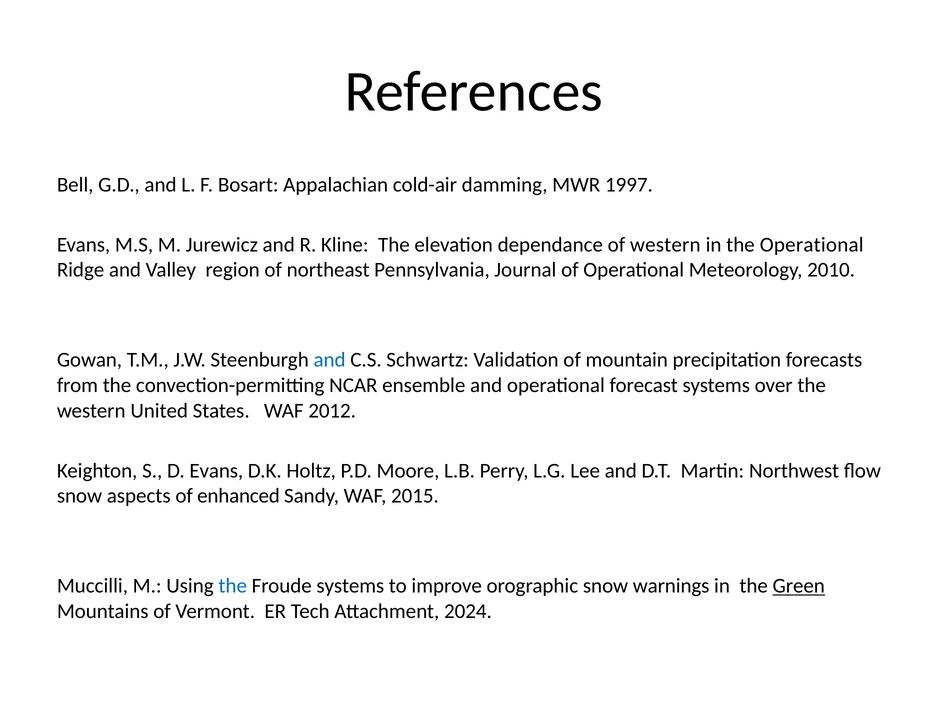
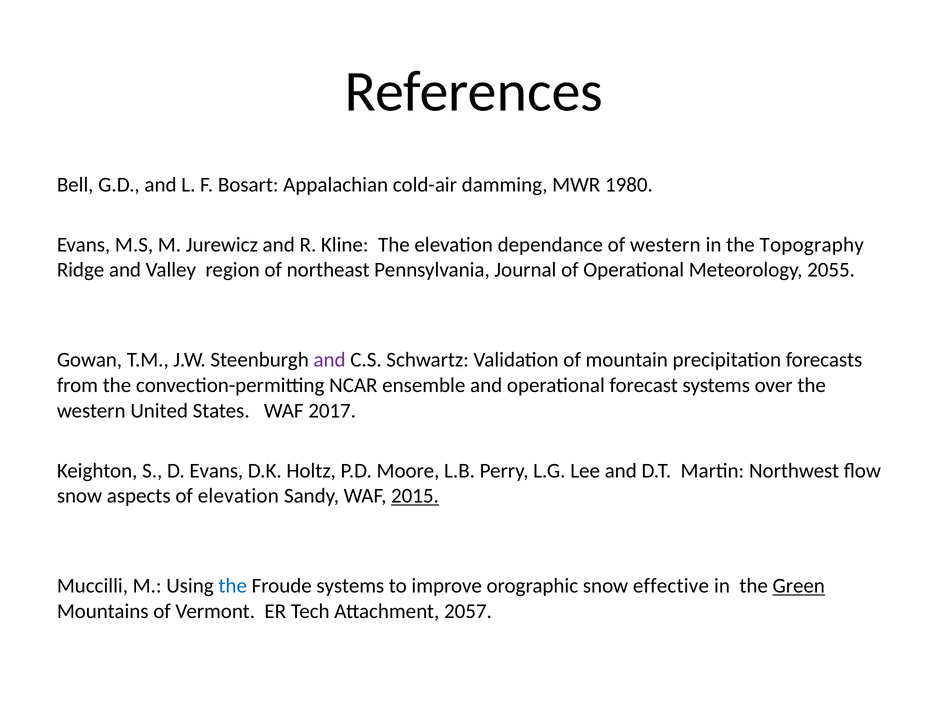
1997: 1997 -> 1980
the Operational: Operational -> Topography
2010: 2010 -> 2055
and at (330, 360) colour: blue -> purple
2012: 2012 -> 2017
of enhanced: enhanced -> elevation
2015 underline: none -> present
warnings: warnings -> effective
2024: 2024 -> 2057
